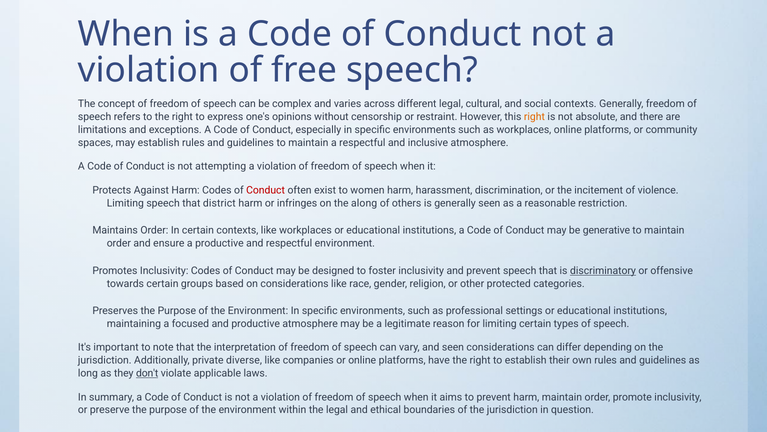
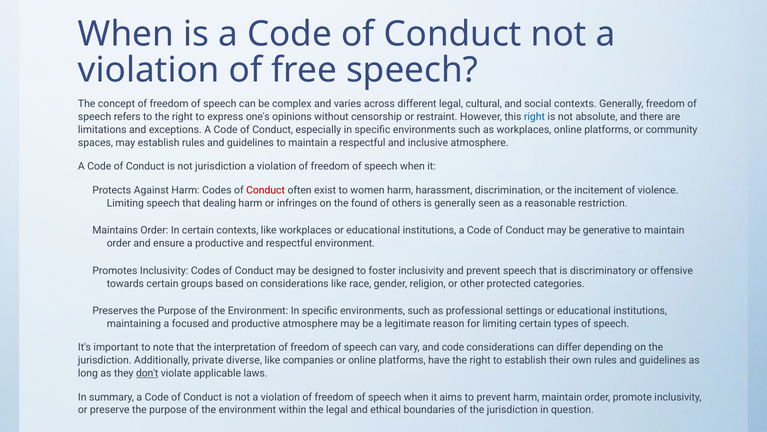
right at (534, 117) colour: orange -> blue
not attempting: attempting -> jurisdiction
district: district -> dealing
along: along -> found
discriminatory underline: present -> none
and seen: seen -> code
